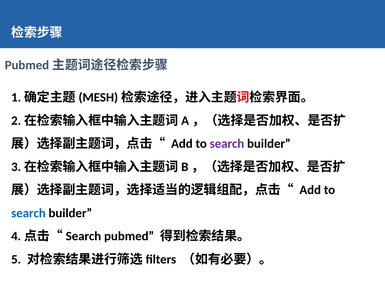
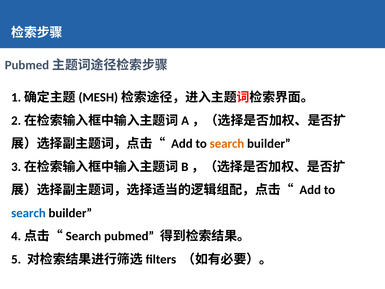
search at (227, 144) colour: purple -> orange
